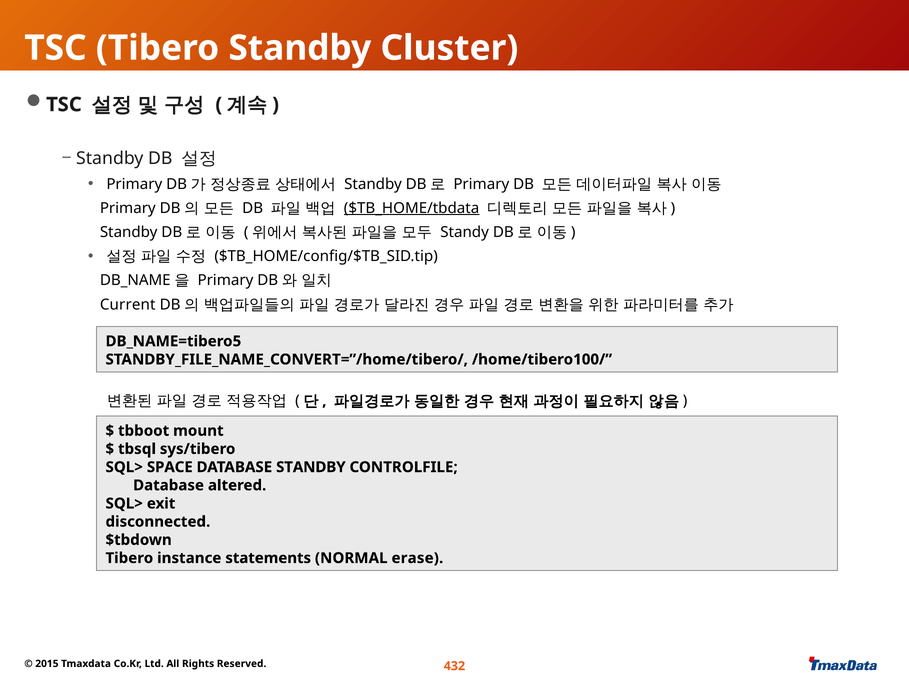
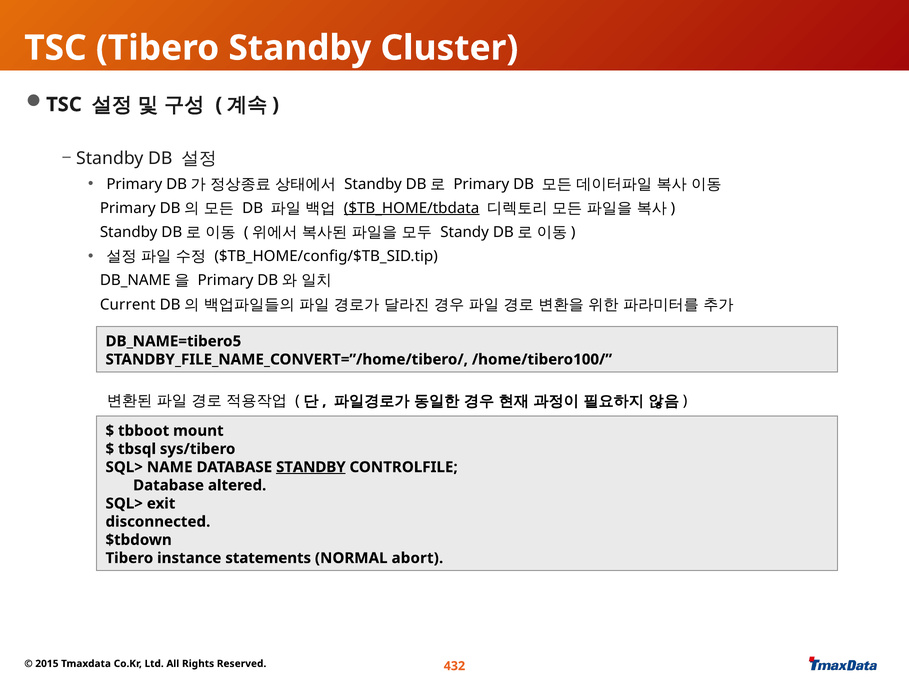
SPACE: SPACE -> NAME
STANDBY at (311, 467) underline: none -> present
erase: erase -> abort
